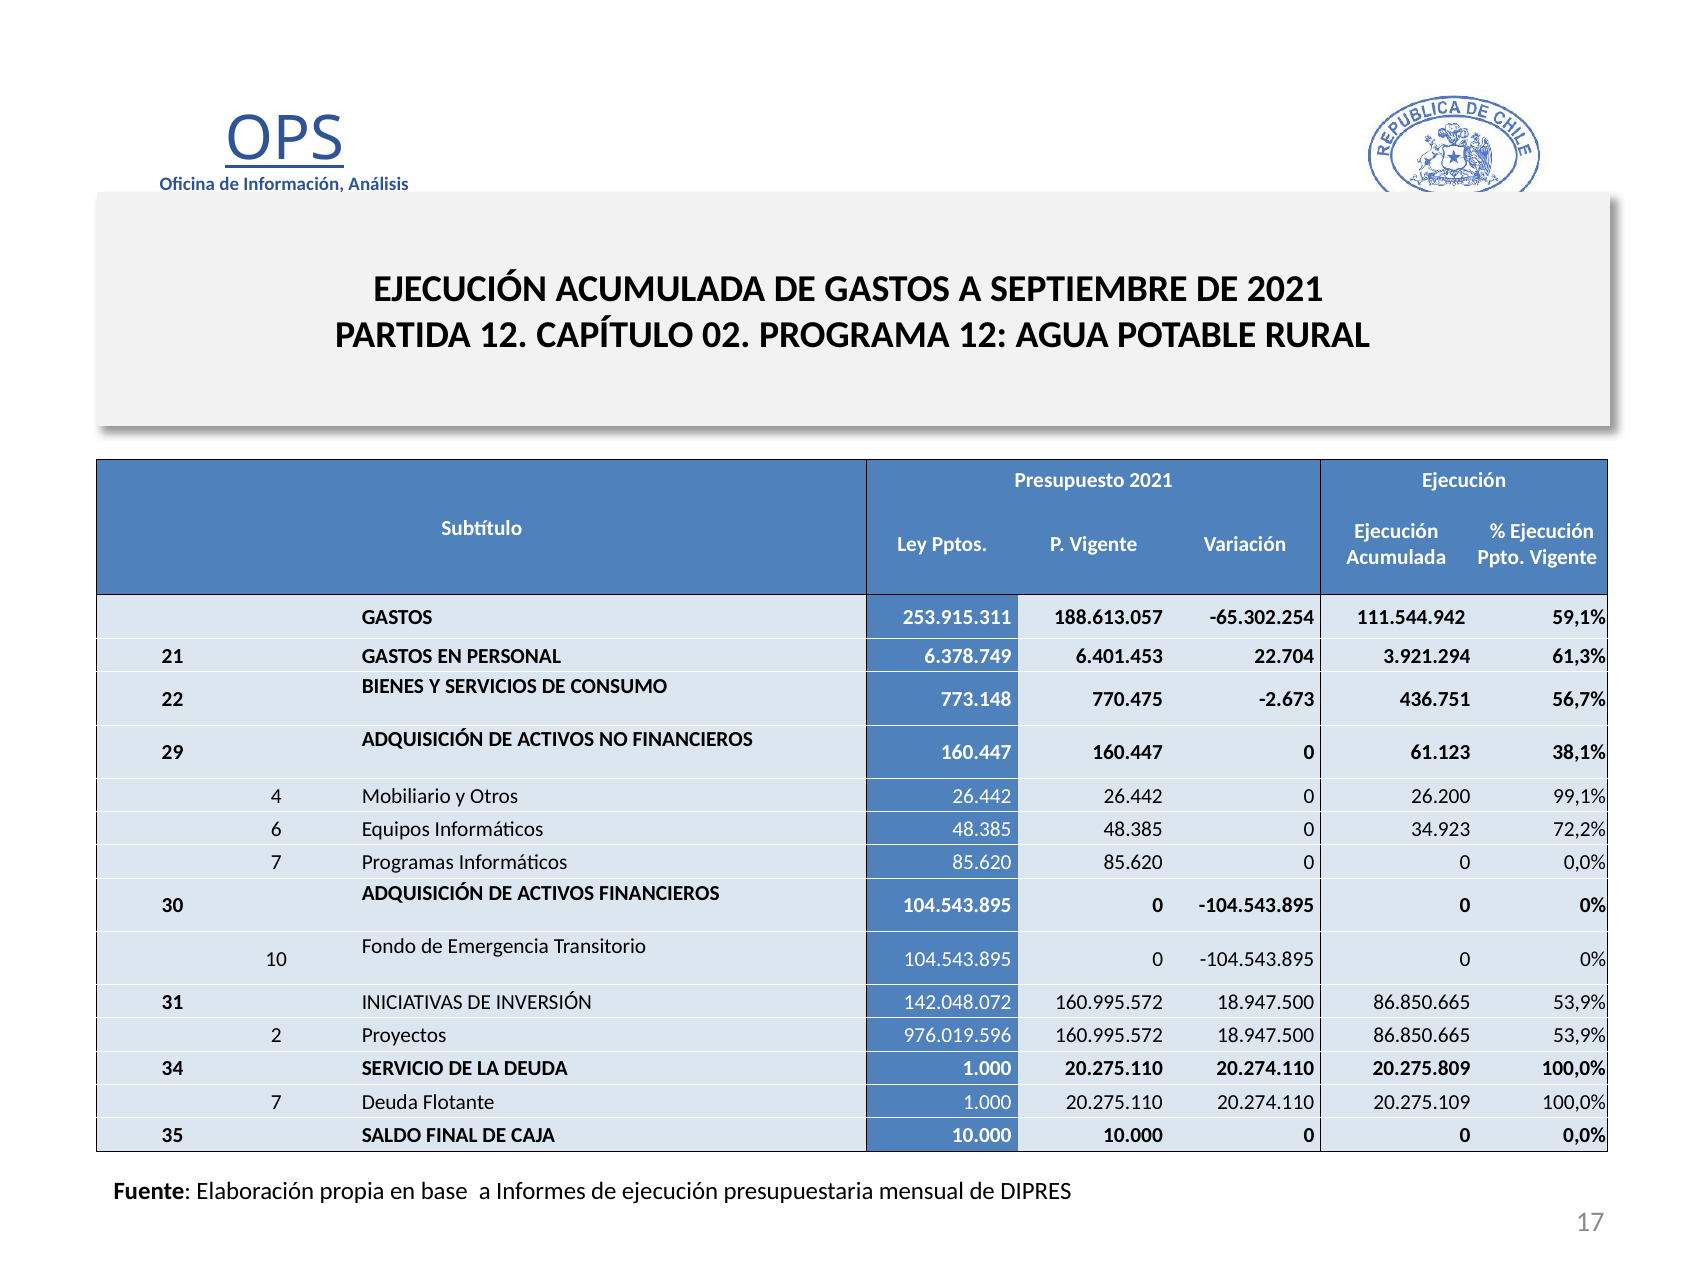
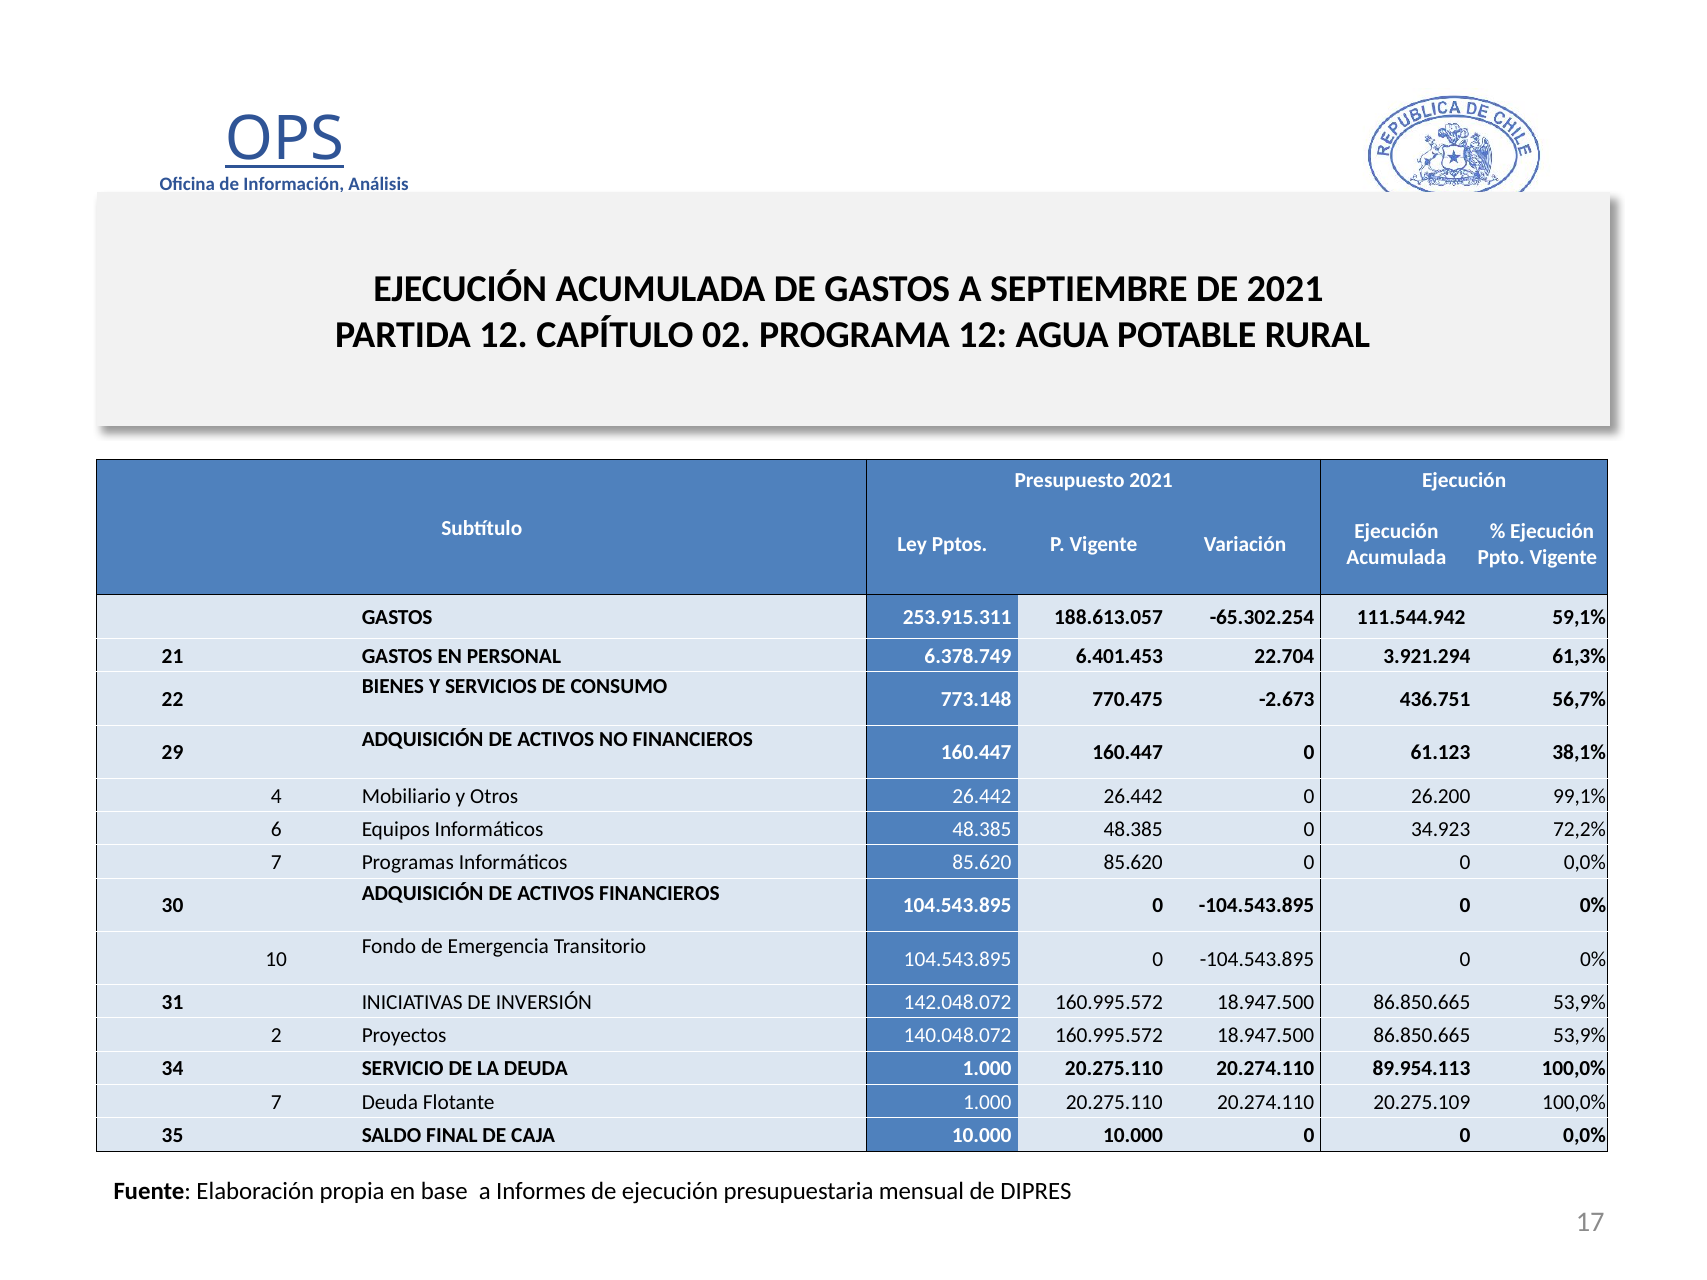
976.019.596: 976.019.596 -> 140.048.072
20.275.809: 20.275.809 -> 89.954.113
